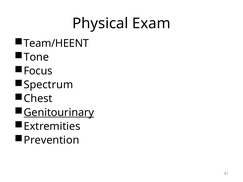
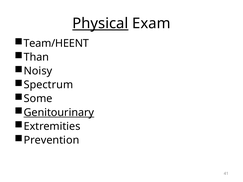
Physical underline: none -> present
Tone: Tone -> Than
Focus: Focus -> Noisy
Chest: Chest -> Some
